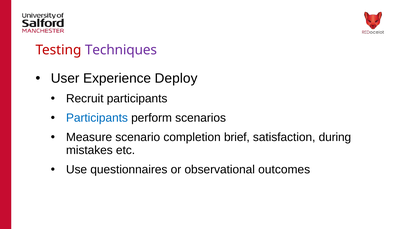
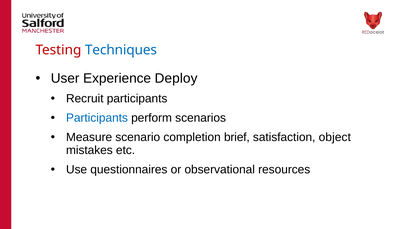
Techniques colour: purple -> blue
during: during -> object
outcomes: outcomes -> resources
